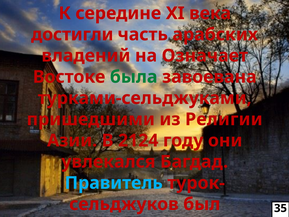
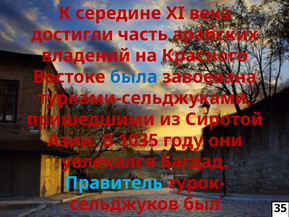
Означает: Означает -> Красного
была colour: green -> blue
Религии: Религии -> Сиротой
2124: 2124 -> 1035
